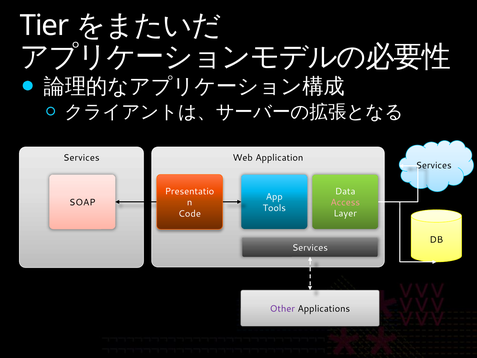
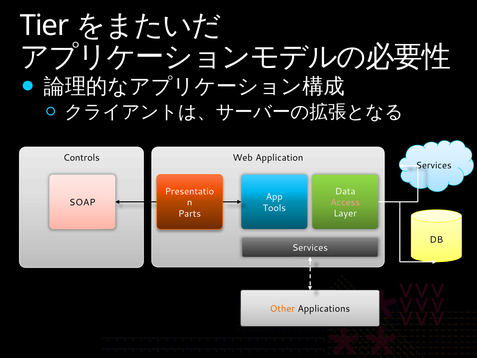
Services at (81, 158): Services -> Controls
Code: Code -> Parts
Other colour: purple -> orange
